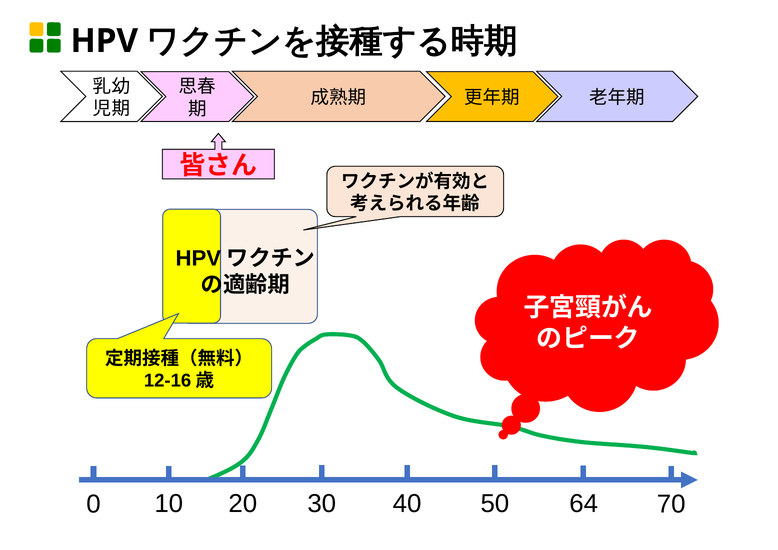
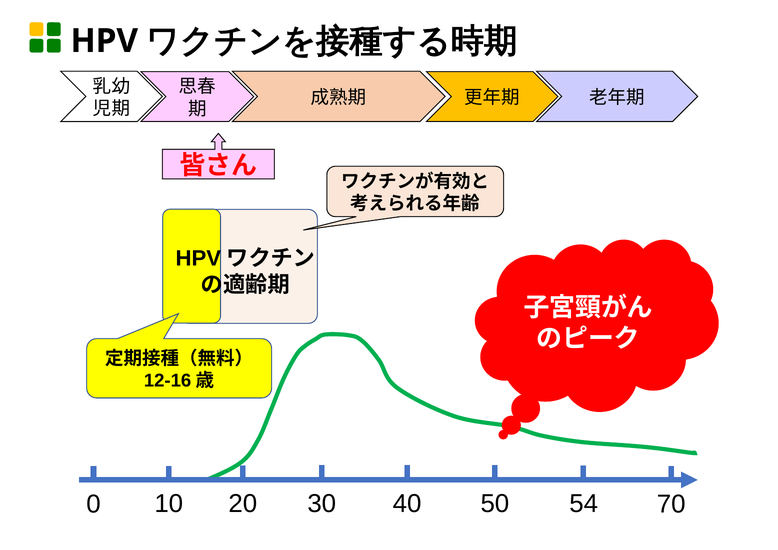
64: 64 -> 54
